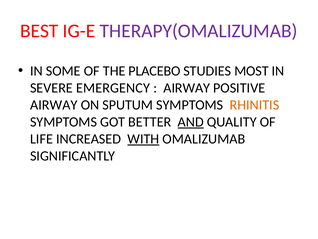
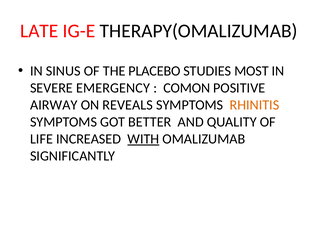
BEST: BEST -> LATE
THERAPY(OMALIZUMAB colour: purple -> black
SOME: SOME -> SINUS
AIRWAY at (187, 88): AIRWAY -> COMON
SPUTUM: SPUTUM -> REVEALS
AND underline: present -> none
